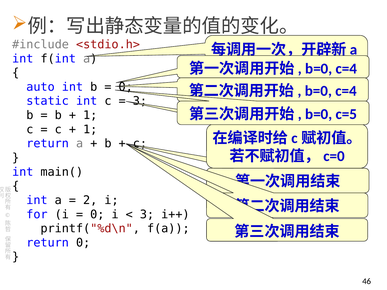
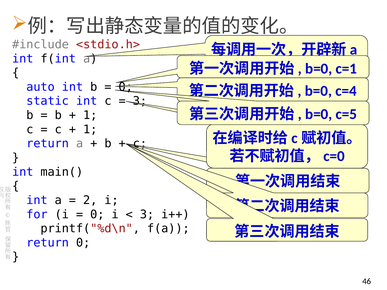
c=4 at (346, 69): c=4 -> c=1
